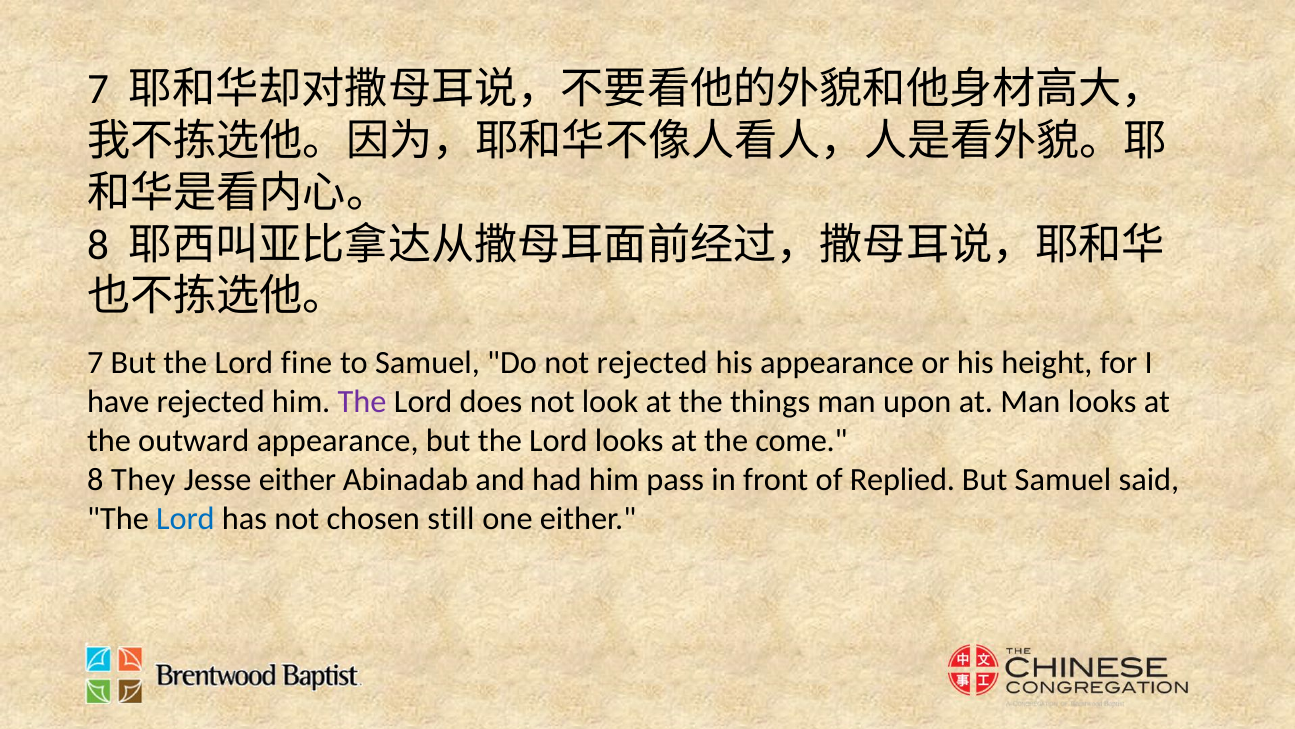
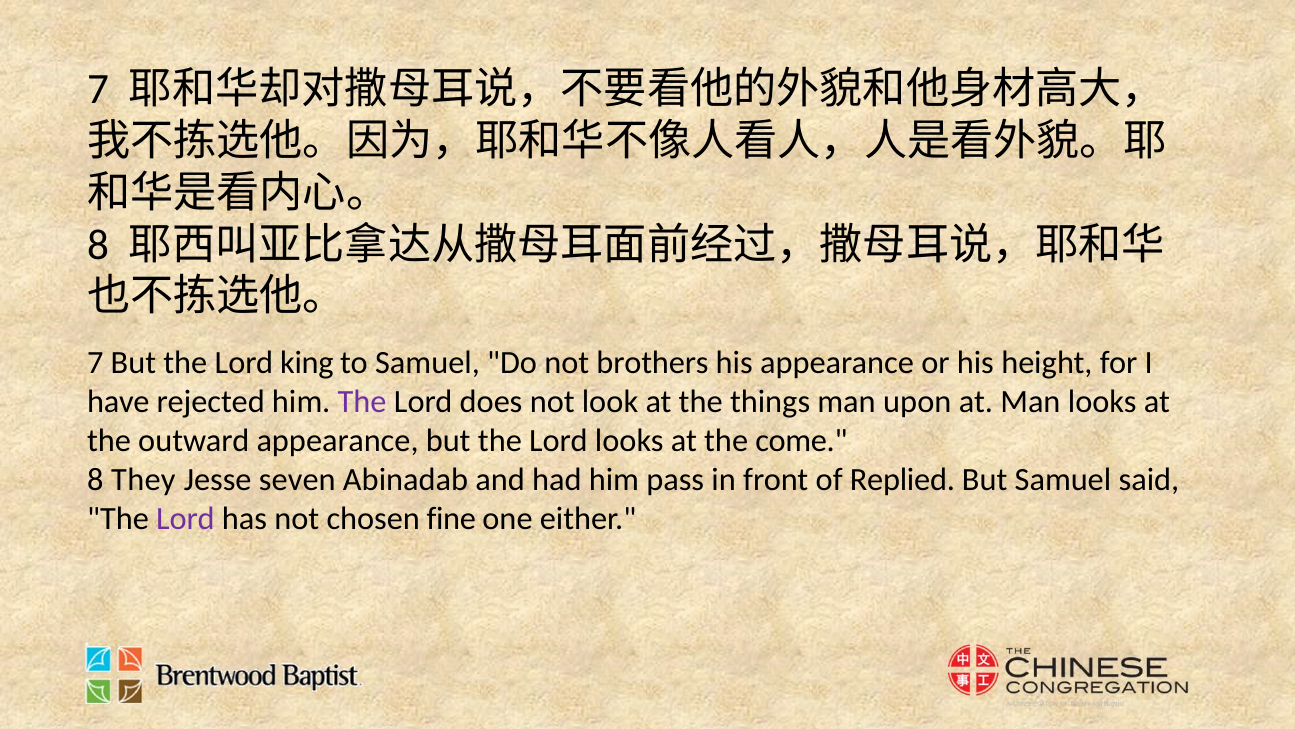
fine: fine -> king
not rejected: rejected -> brothers
Jesse either: either -> seven
Lord at (185, 518) colour: blue -> purple
still: still -> fine
